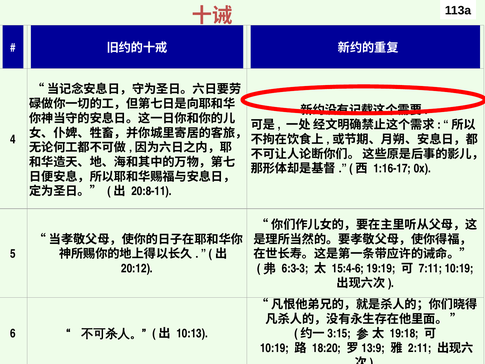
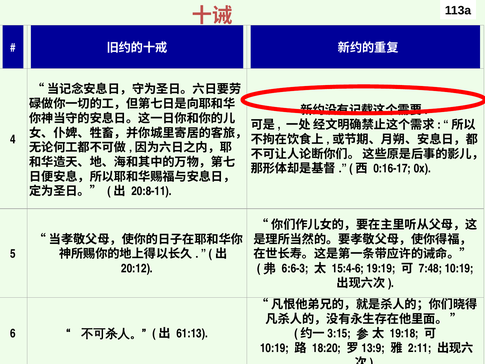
1:16-17: 1:16-17 -> 0:16-17
6:3-3: 6:3-3 -> 6:6-3
7:11: 7:11 -> 7:48
10:13: 10:13 -> 61:13
